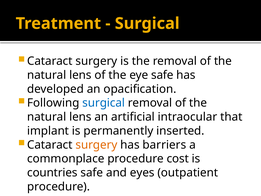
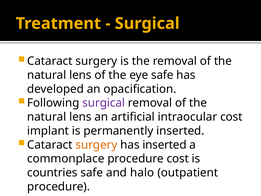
surgical at (104, 103) colour: blue -> purple
intraocular that: that -> cost
has barriers: barriers -> inserted
eyes: eyes -> halo
